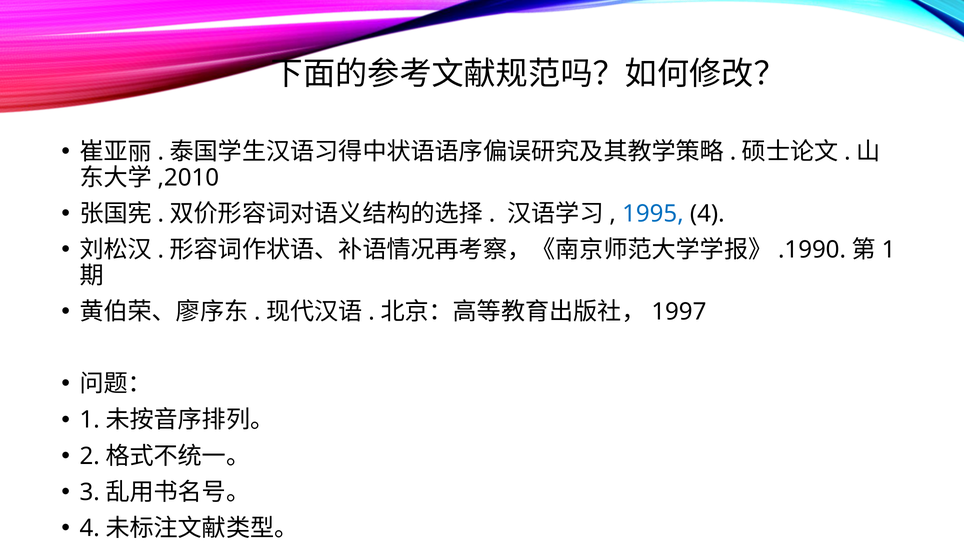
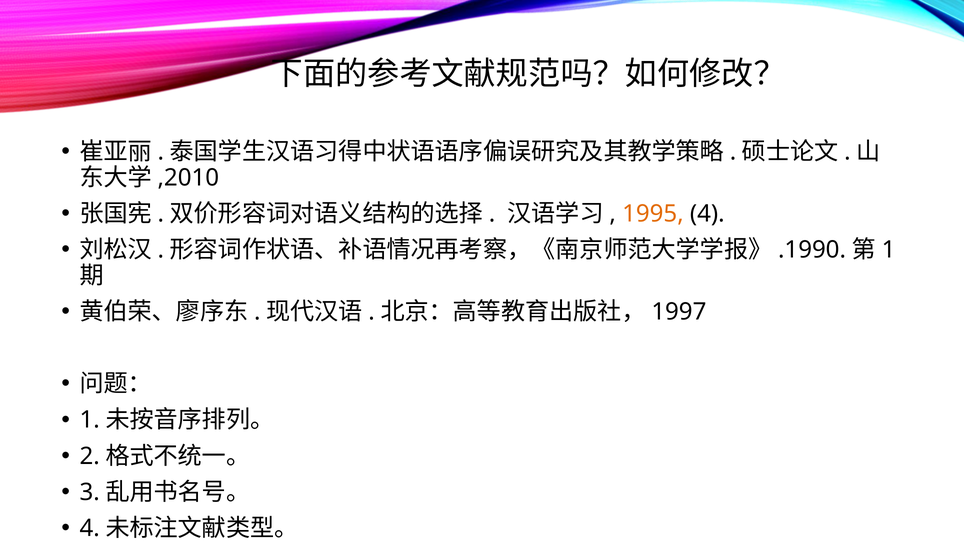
1995 colour: blue -> orange
